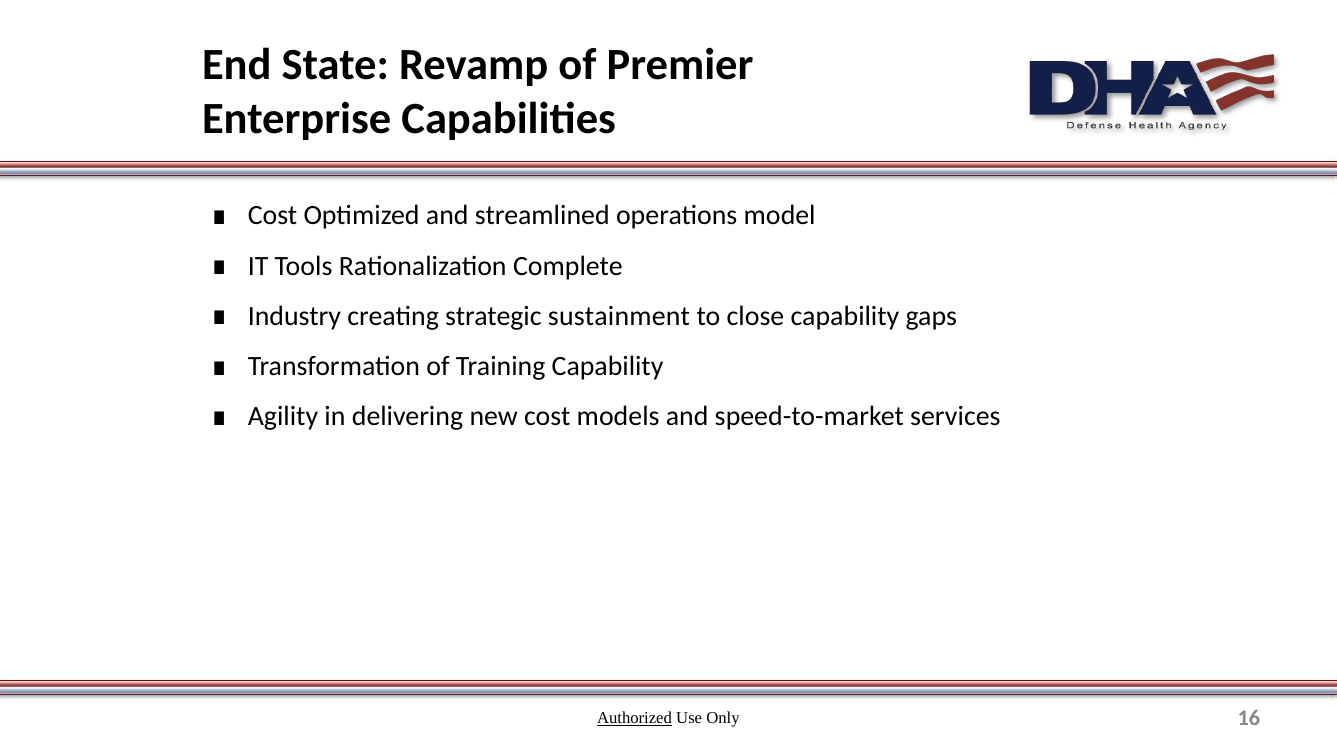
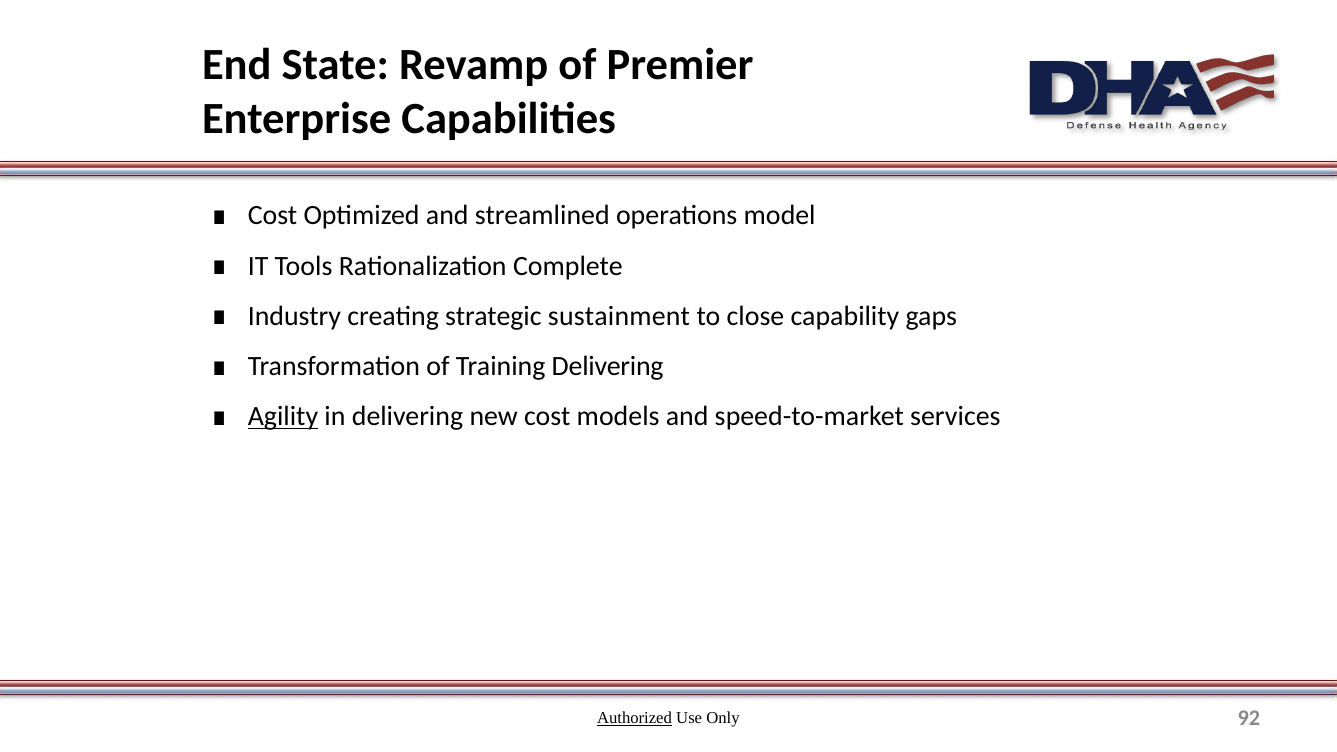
Training Capability: Capability -> Delivering
Agility underline: none -> present
16: 16 -> 92
